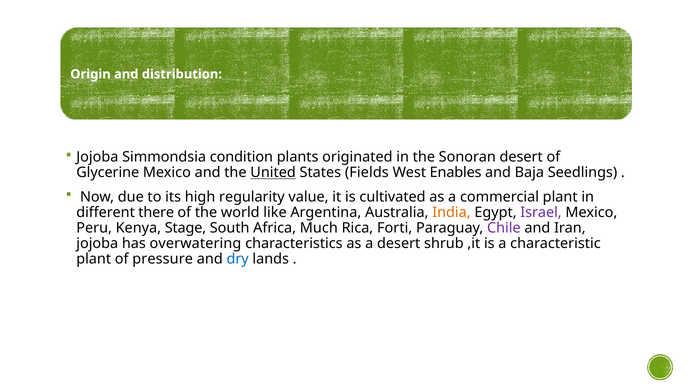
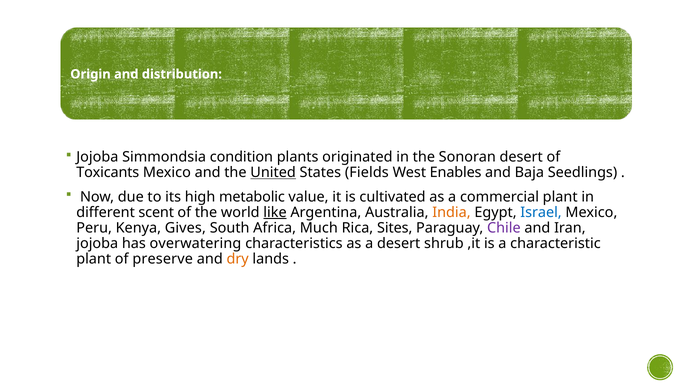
Glycerine: Glycerine -> Toxicants
regularity: regularity -> metabolic
there: there -> scent
like underline: none -> present
Israel colour: purple -> blue
Stage: Stage -> Gives
Forti: Forti -> Sites
pressure: pressure -> preserve
dry colour: blue -> orange
